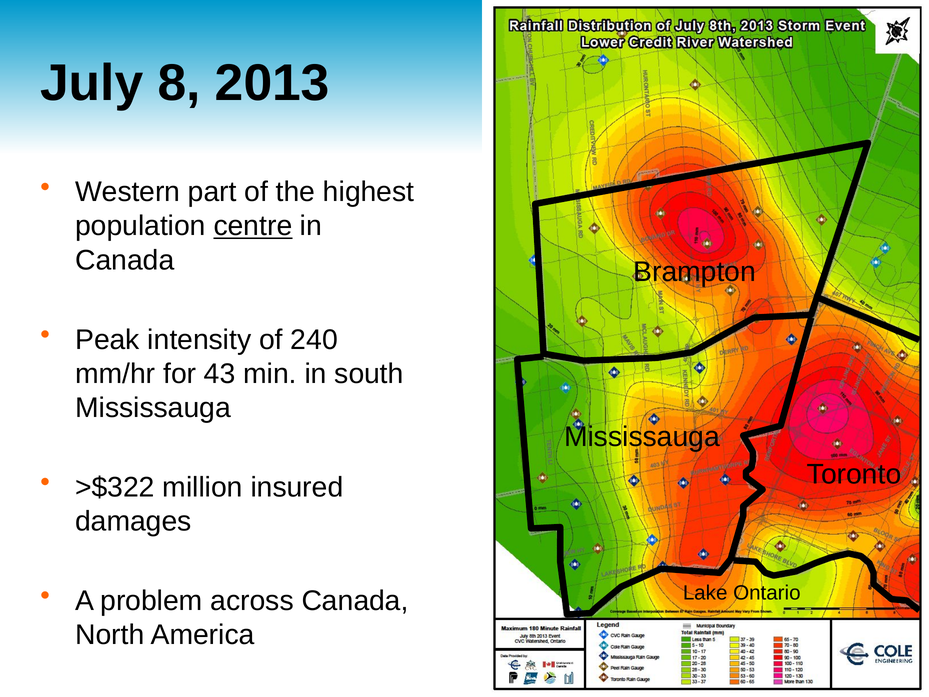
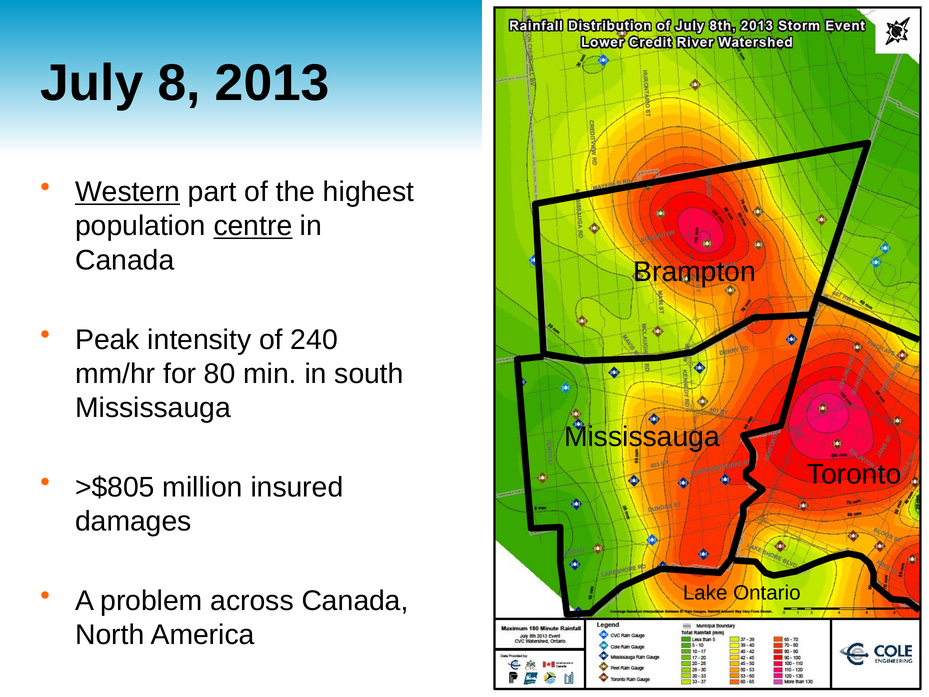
Western underline: none -> present
43: 43 -> 80
>$322: >$322 -> >$805
